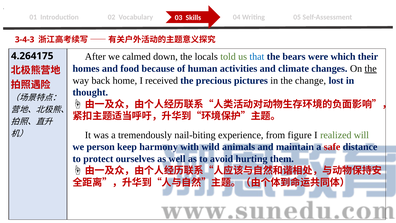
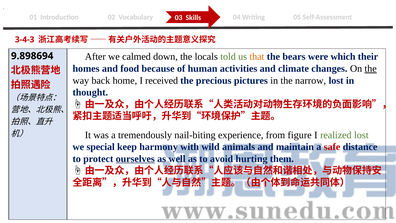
that colour: blue -> orange
4.264175: 4.264175 -> 9.898694
change: change -> narrow
realized will: will -> lost
person: person -> special
ourselves underline: none -> present
